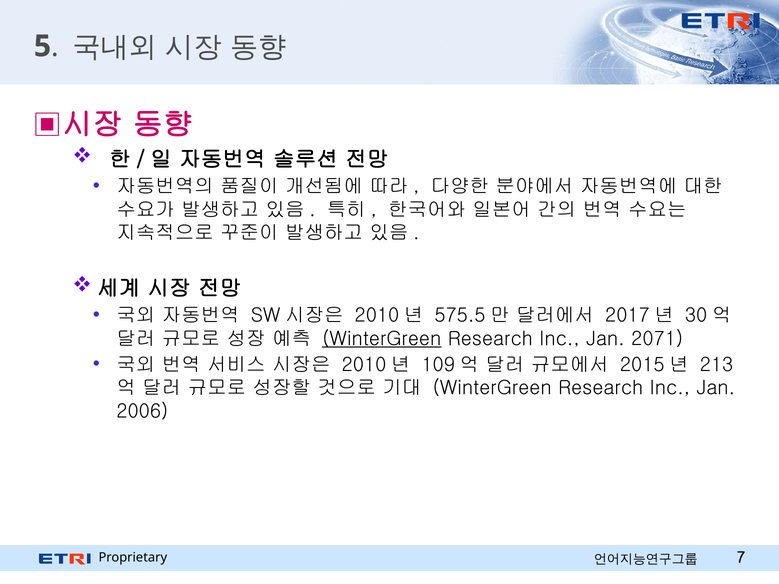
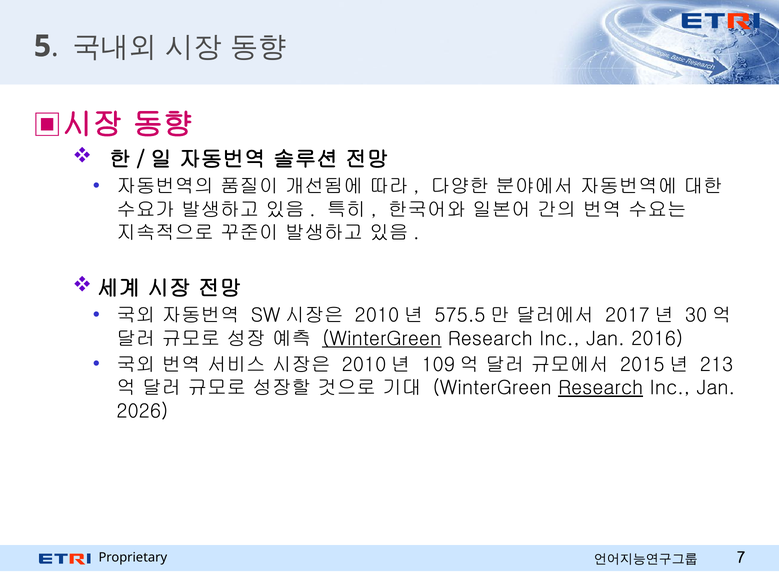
2071: 2071 -> 2016
Research at (601, 388) underline: none -> present
2006: 2006 -> 2026
